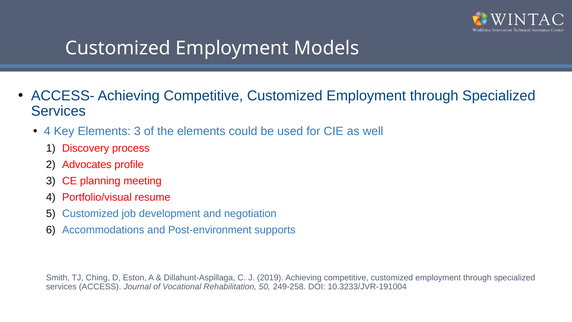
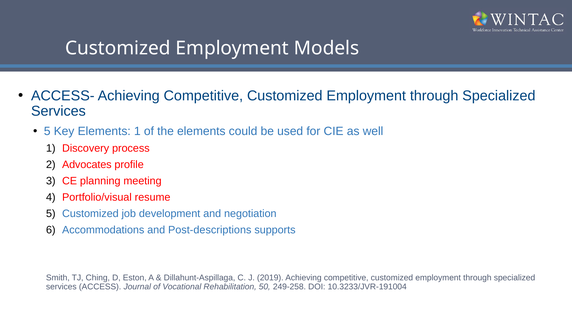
4 at (47, 131): 4 -> 5
Elements 3: 3 -> 1
Post-environment: Post-environment -> Post-descriptions
